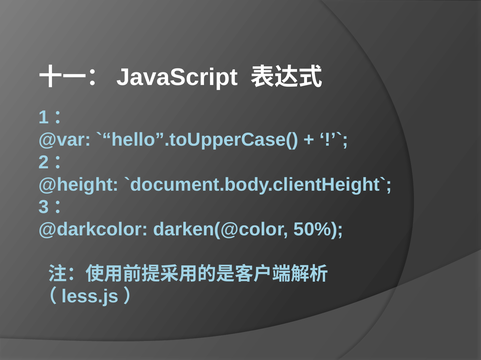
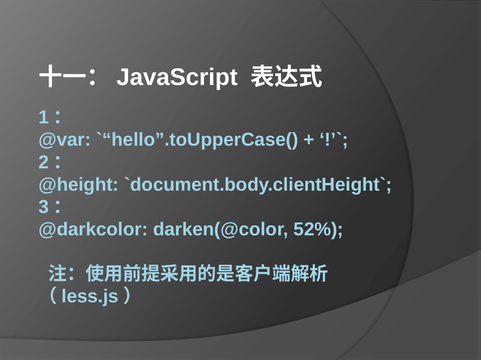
50%: 50% -> 52%
